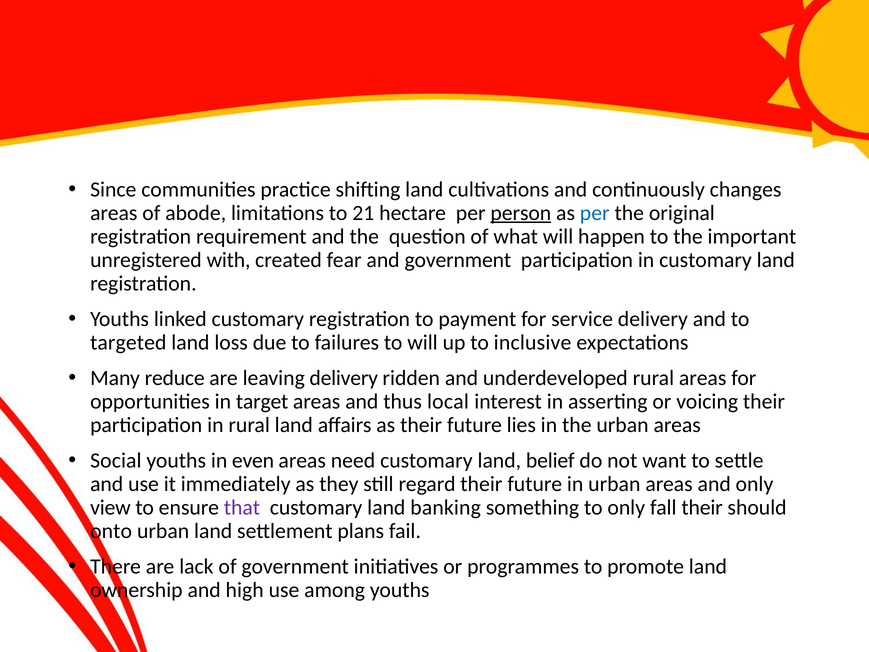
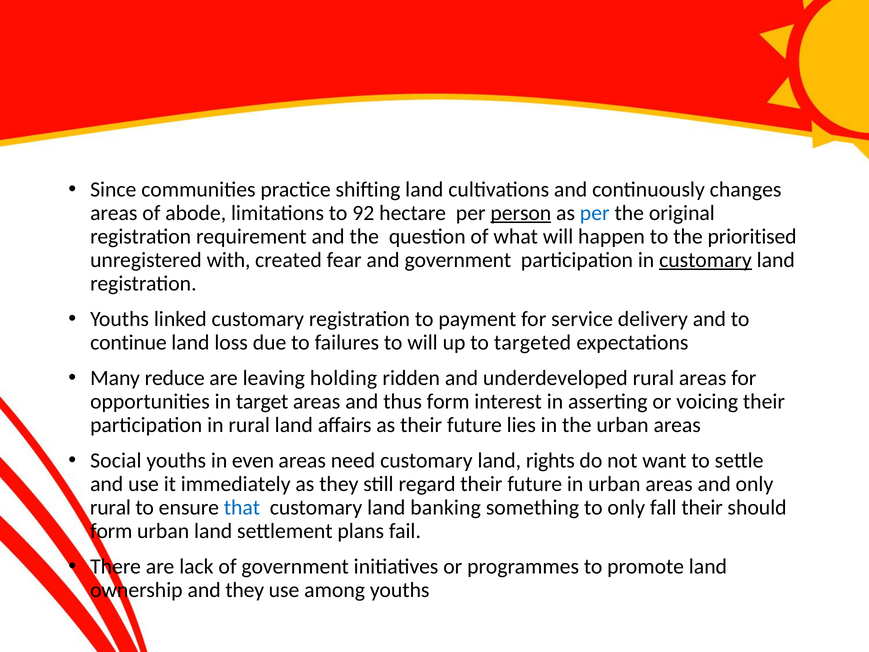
21: 21 -> 92
important: important -> prioritised
customary at (705, 260) underline: none -> present
targeted: targeted -> continue
inclusive: inclusive -> targeted
leaving delivery: delivery -> holding
thus local: local -> form
belief: belief -> rights
view at (110, 507): view -> rural
that colour: purple -> blue
onto at (111, 531): onto -> form
and high: high -> they
